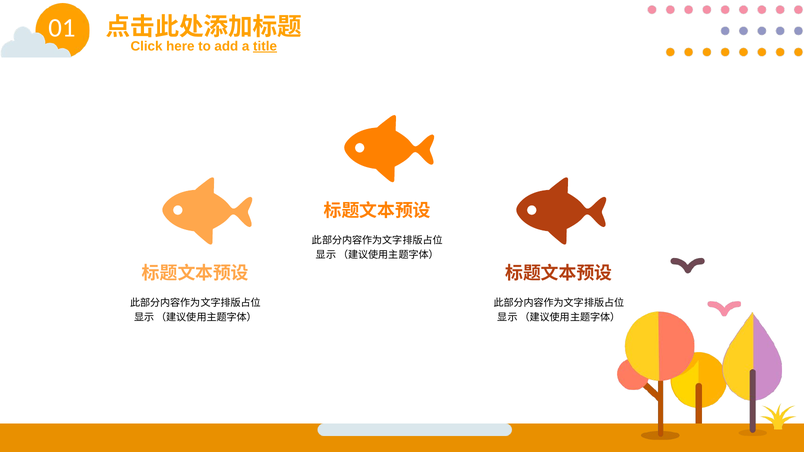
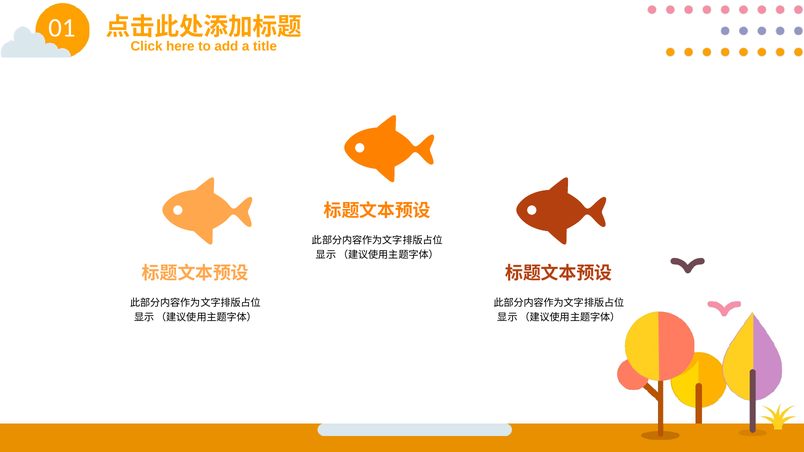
title underline: present -> none
